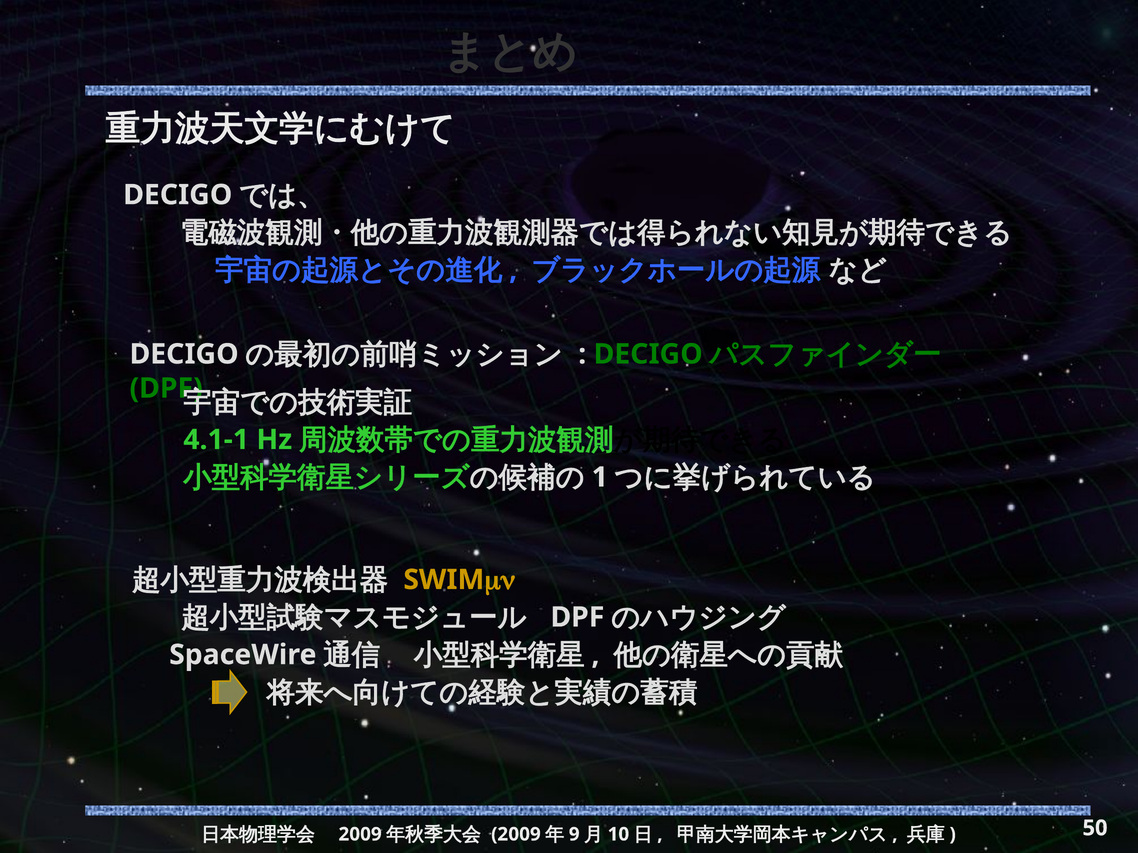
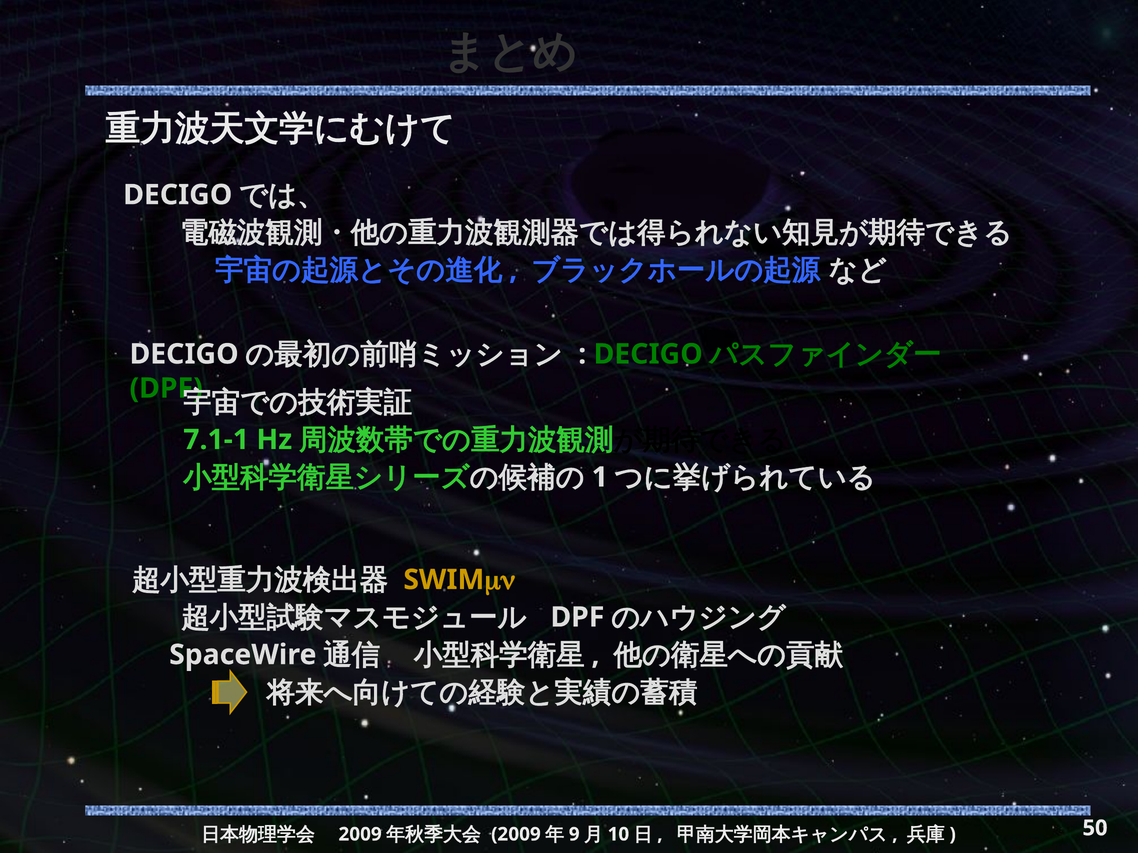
4.1-1: 4.1-1 -> 7.1-1
